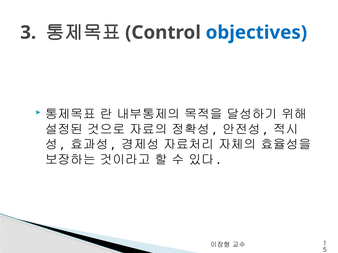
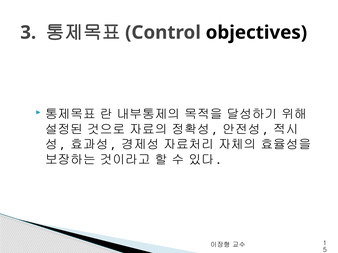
objectives colour: blue -> black
